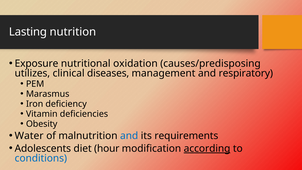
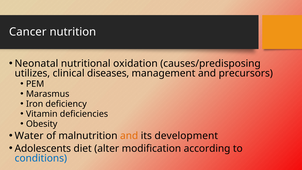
Lasting: Lasting -> Cancer
Exposure: Exposure -> Neonatal
respiratory: respiratory -> precursors
and at (129, 136) colour: blue -> orange
requirements: requirements -> development
hour: hour -> alter
according underline: present -> none
